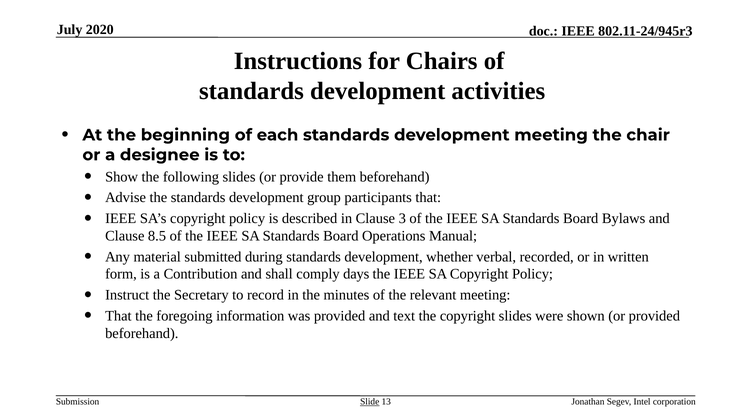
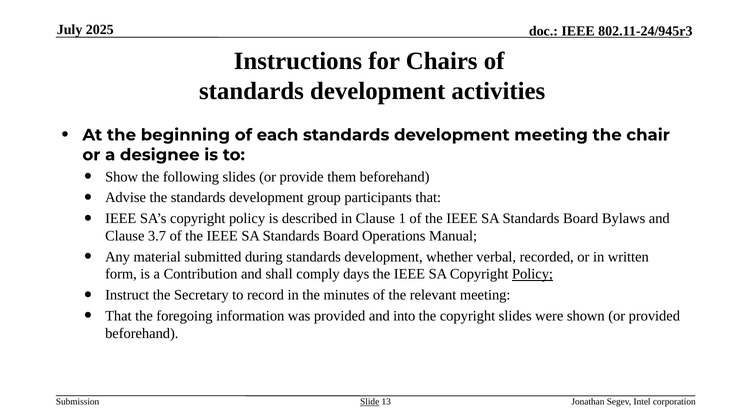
2020: 2020 -> 2025
3: 3 -> 1
8.5: 8.5 -> 3.7
Policy at (533, 274) underline: none -> present
text: text -> into
